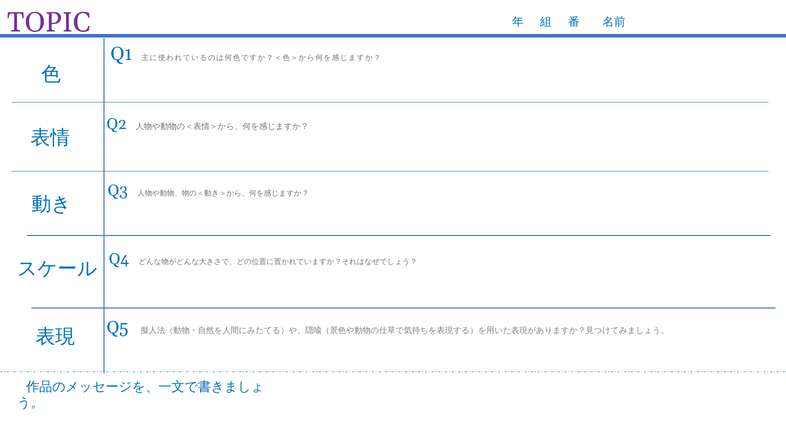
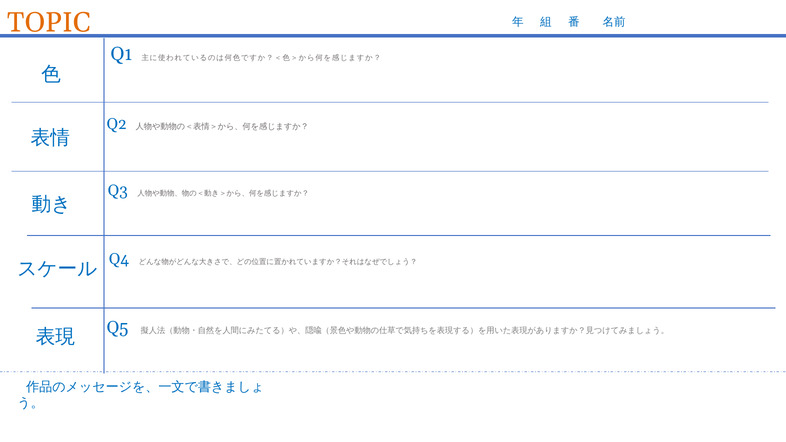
TOPIC colour: purple -> orange
